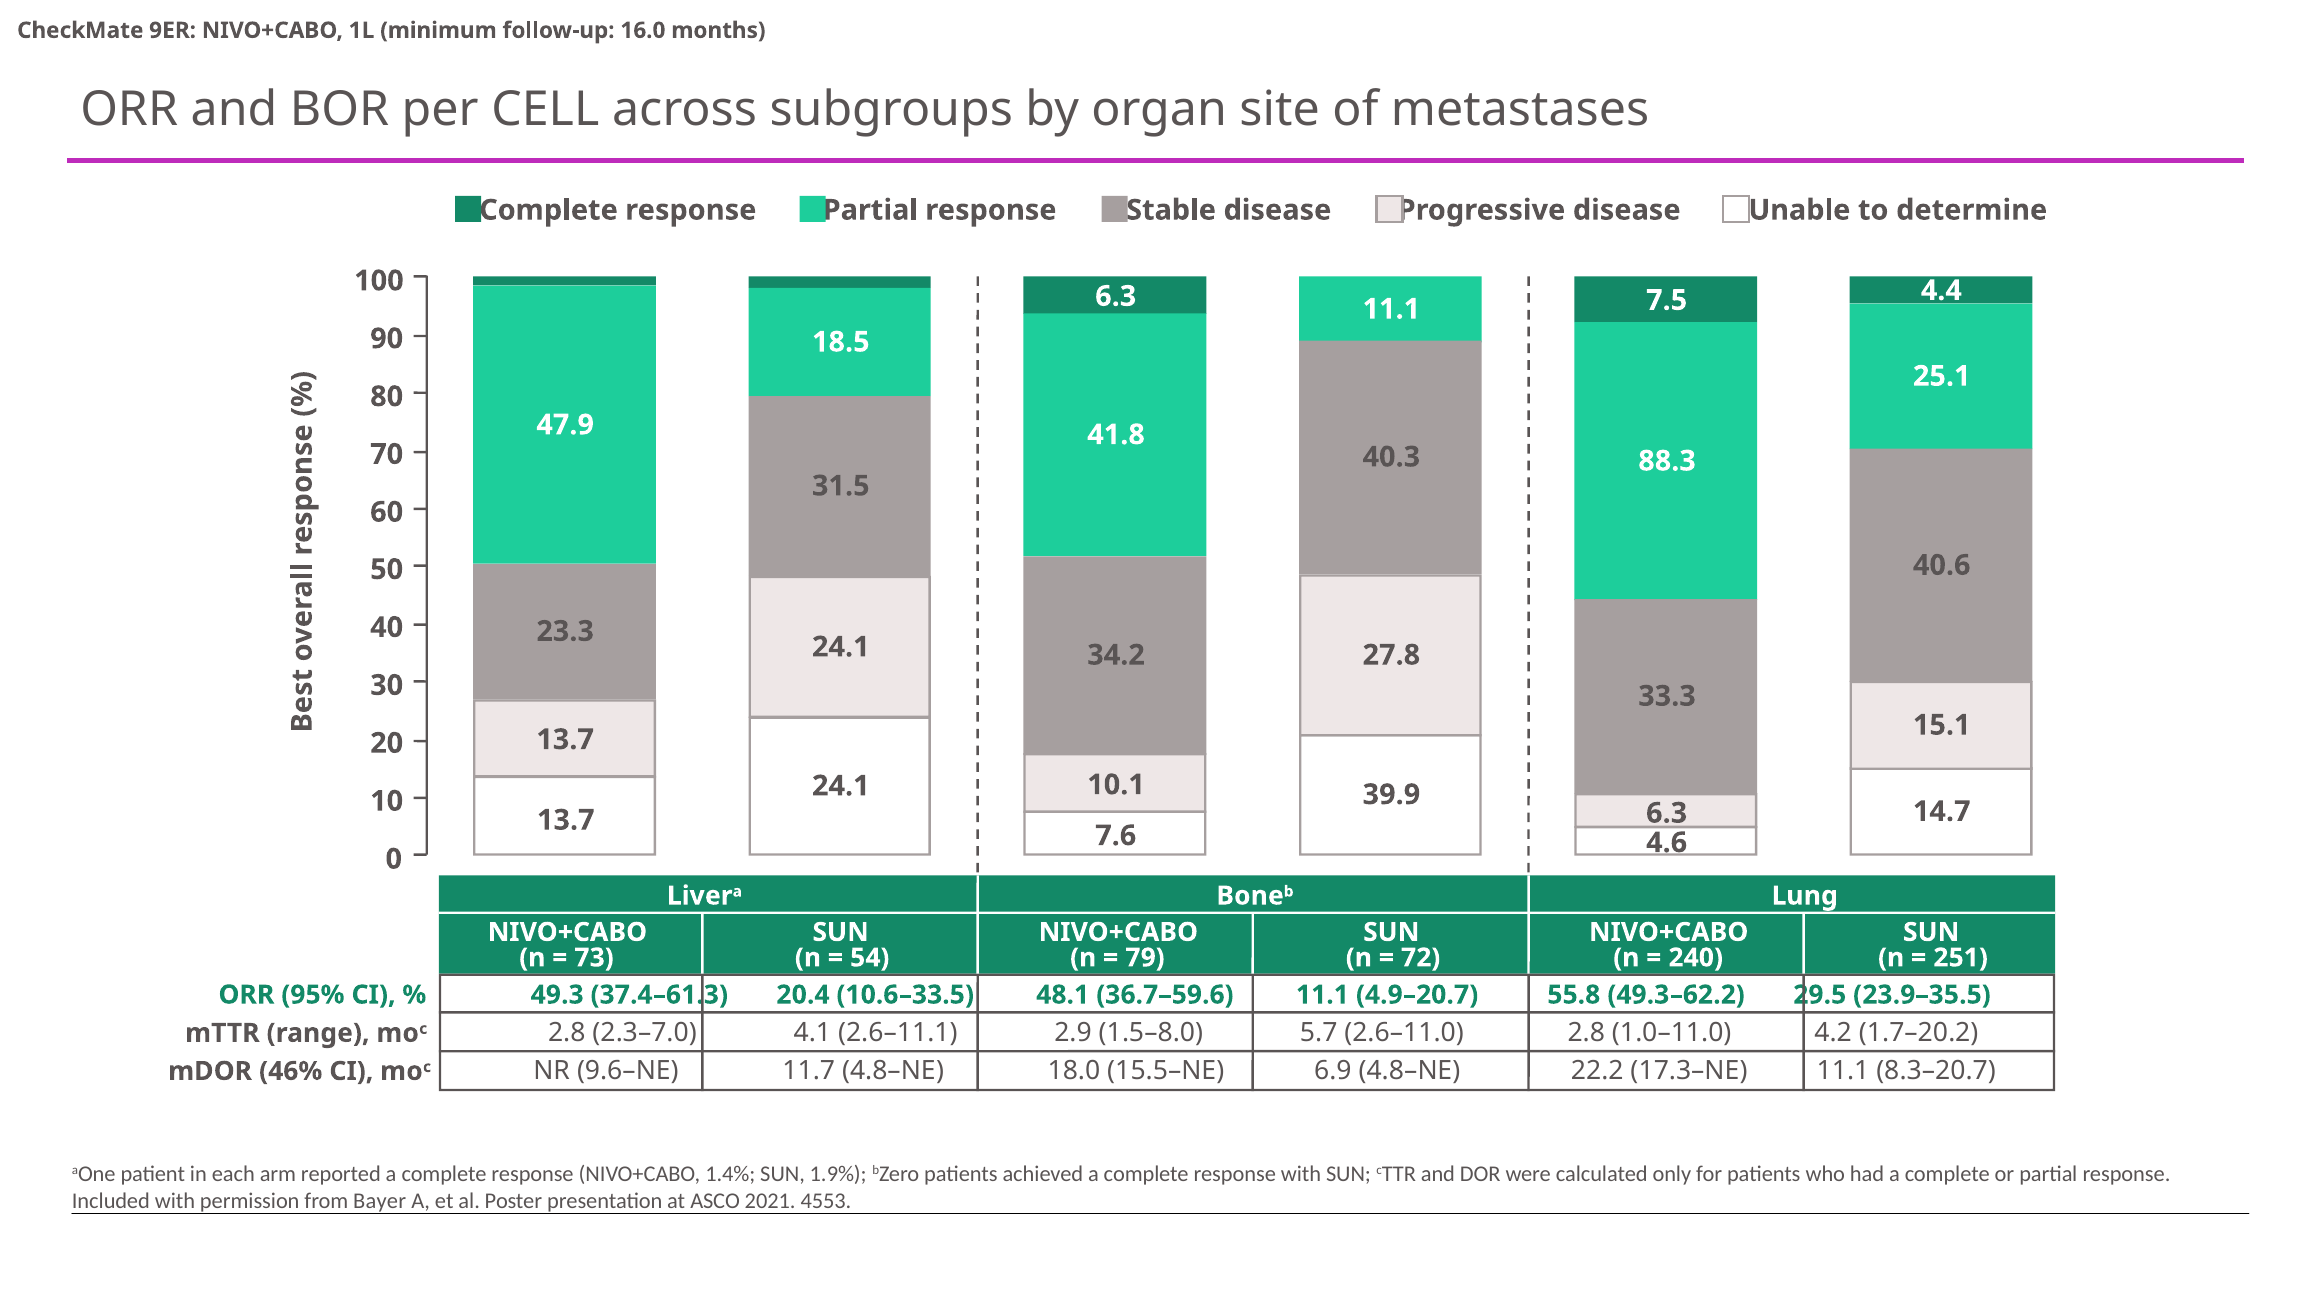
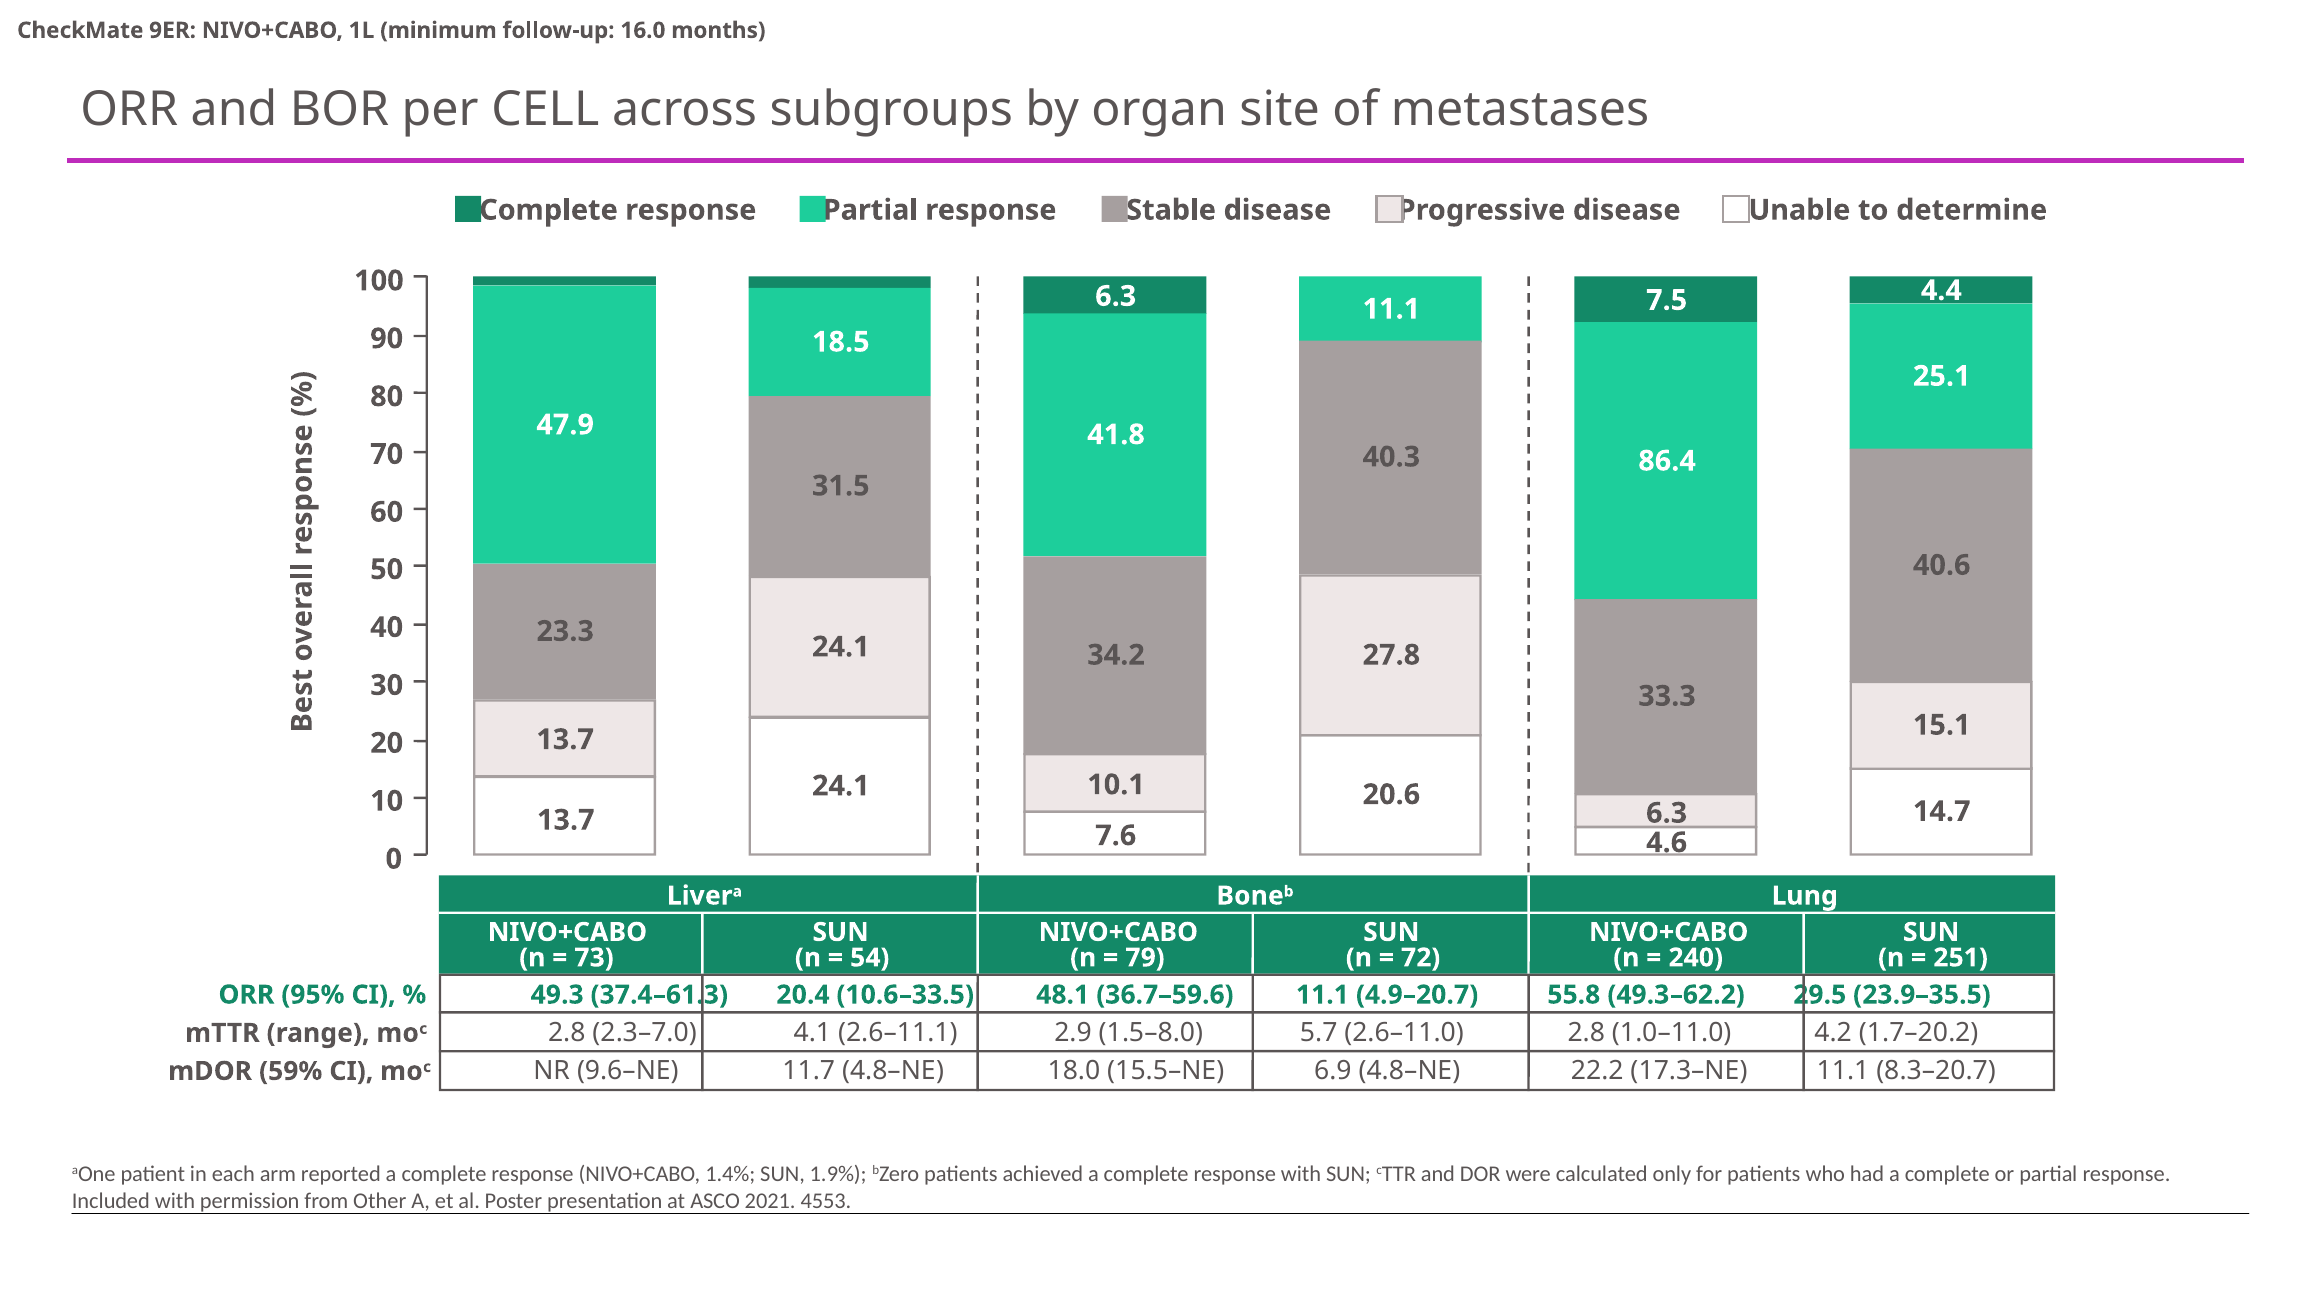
88.3: 88.3 -> 86.4
39.9: 39.9 -> 20.6
46%: 46% -> 59%
Bayer: Bayer -> Other
